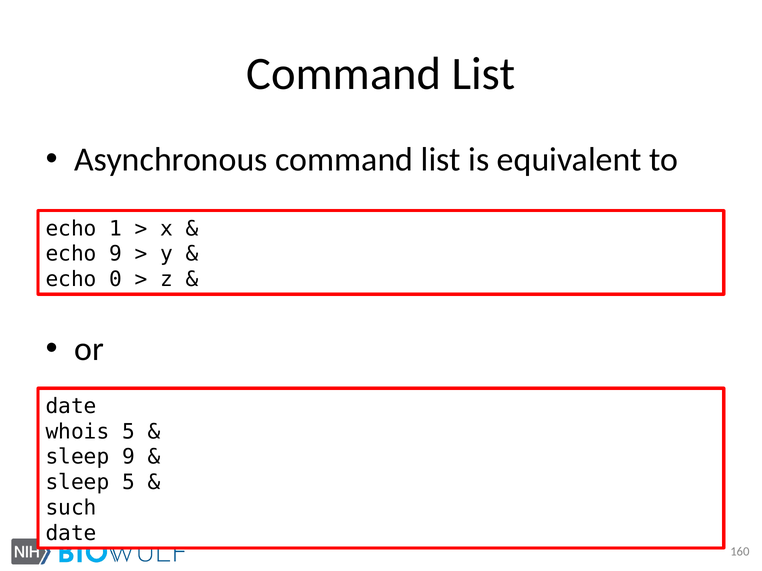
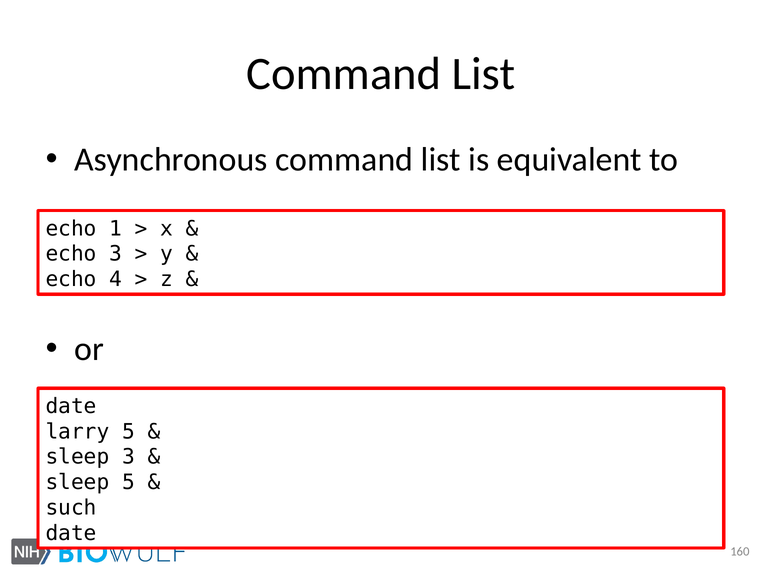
echo 9: 9 -> 3
0: 0 -> 4
whois: whois -> larry
sleep 9: 9 -> 3
